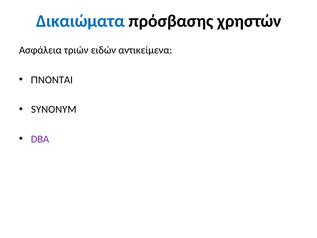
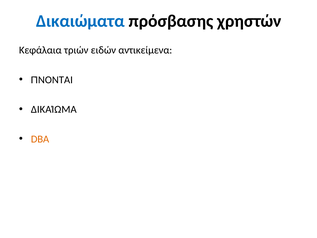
Ασφάλεια: Ασφάλεια -> Κεφάλαια
SYNONYM: SYNONYM -> ΔΙΚΑΊΩΜΑ
DBA colour: purple -> orange
